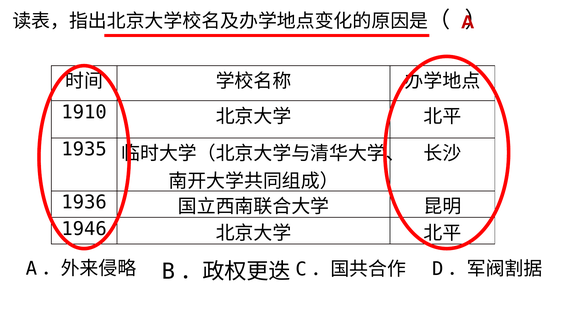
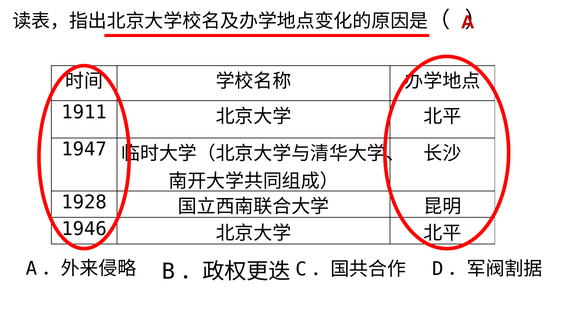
1910: 1910 -> 1911
1935: 1935 -> 1947
1936: 1936 -> 1928
